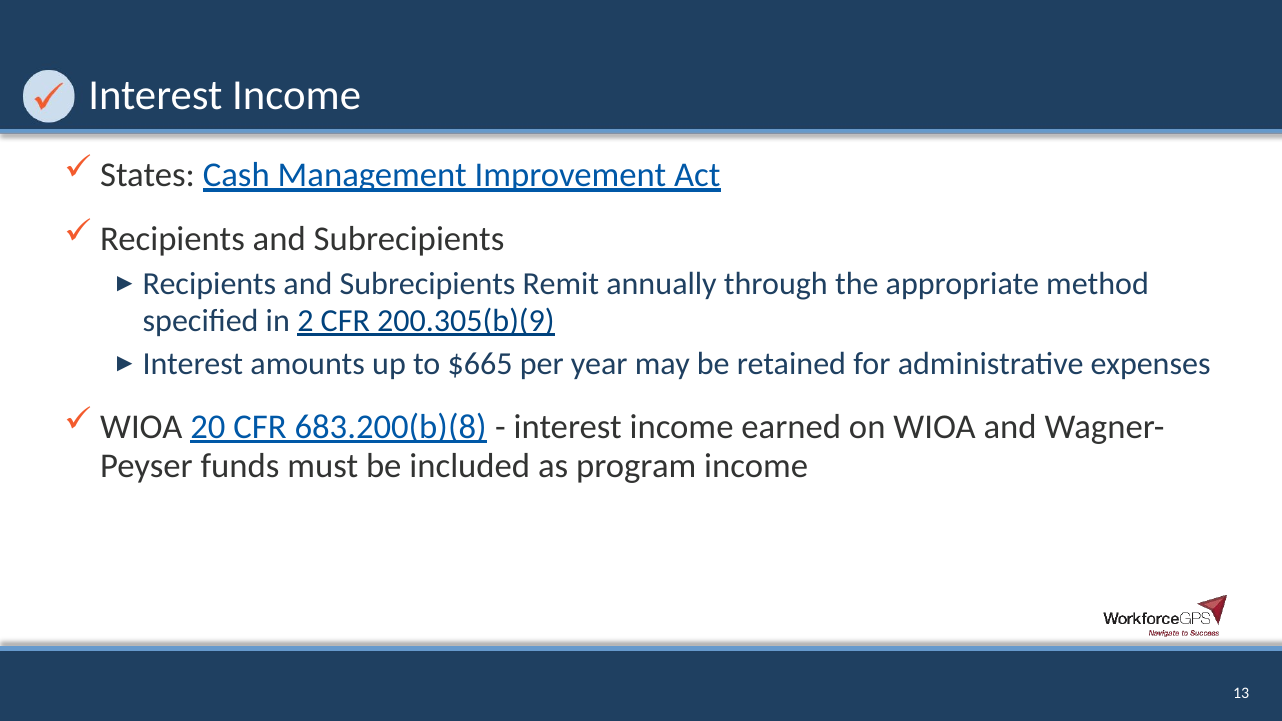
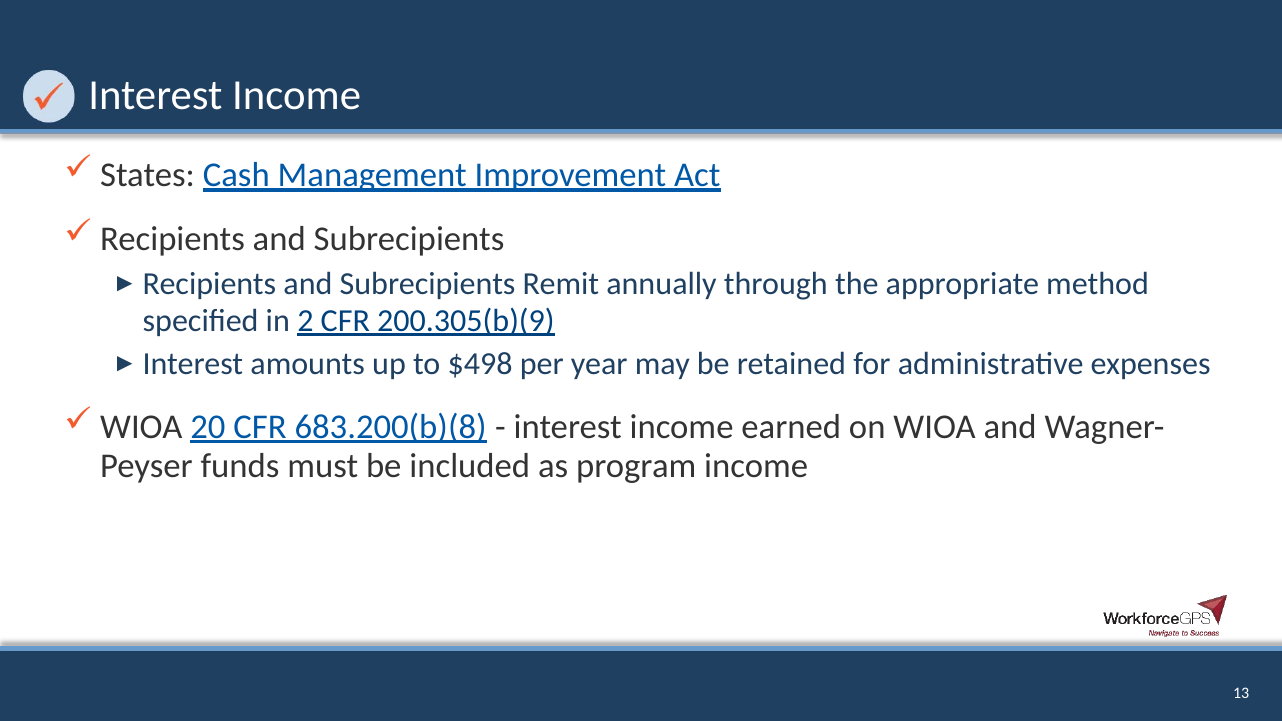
$665: $665 -> $498
